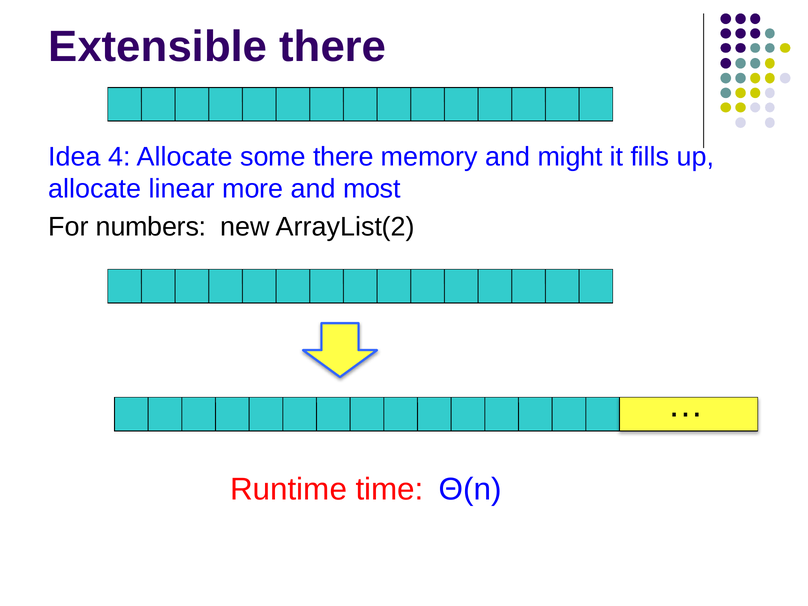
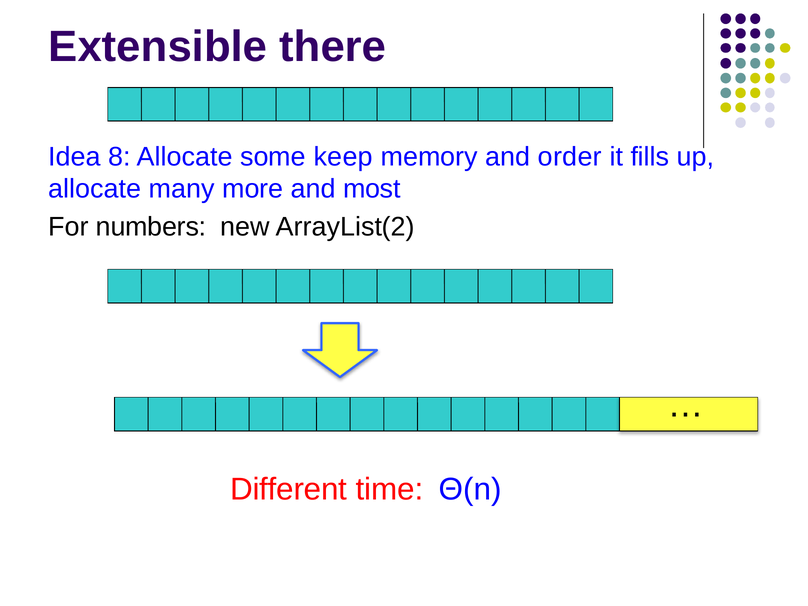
4: 4 -> 8
some there: there -> keep
might: might -> order
linear: linear -> many
Runtime: Runtime -> Different
